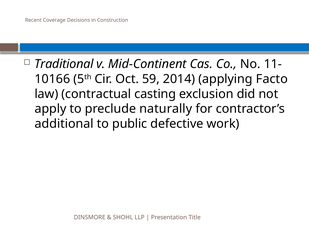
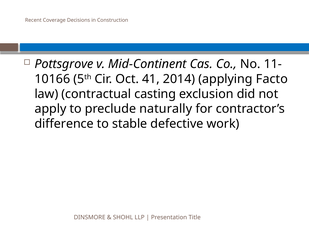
Traditional: Traditional -> Pottsgrove
59: 59 -> 41
additional: additional -> difference
public: public -> stable
